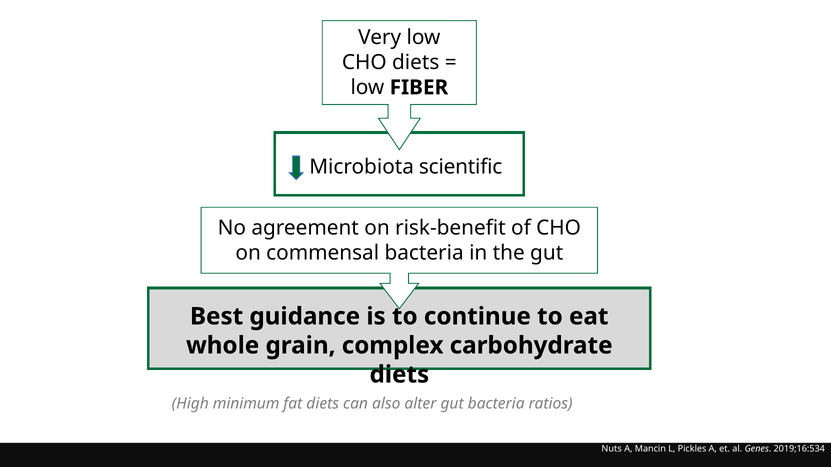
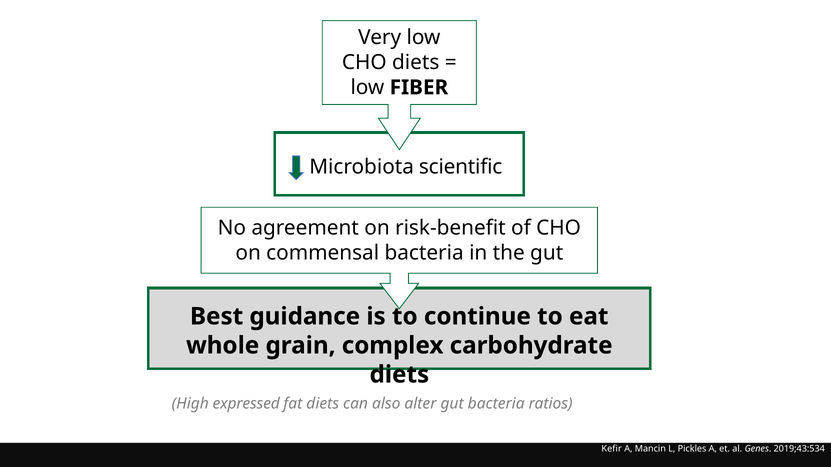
minimum: minimum -> expressed
Nuts: Nuts -> Kefir
2019;16:534: 2019;16:534 -> 2019;43:534
